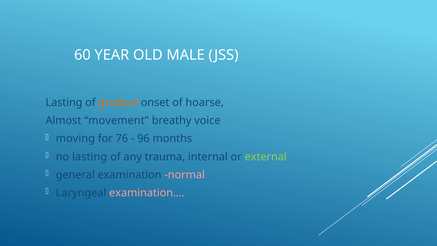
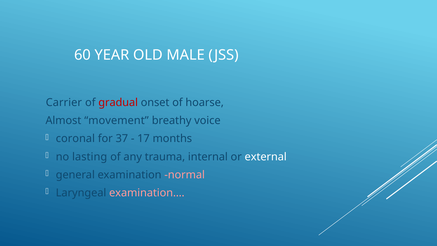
Lasting at (64, 103): Lasting -> Carrier
gradual colour: orange -> red
moving: moving -> coronal
76: 76 -> 37
96: 96 -> 17
external colour: light green -> white
